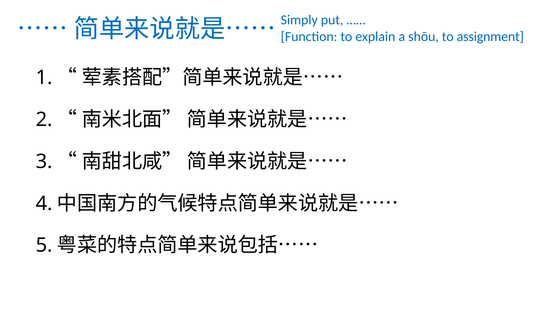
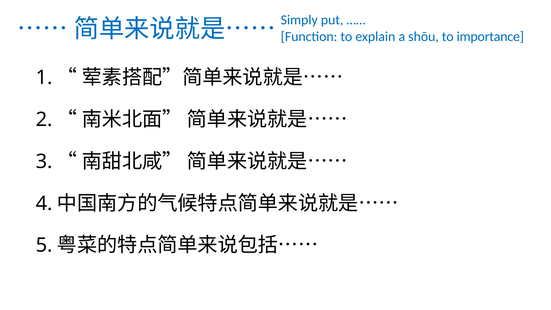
assignment: assignment -> importance
